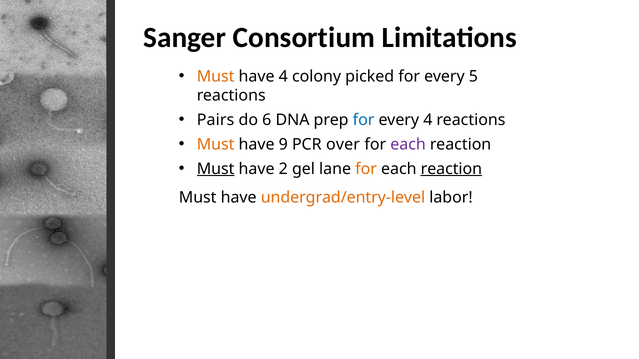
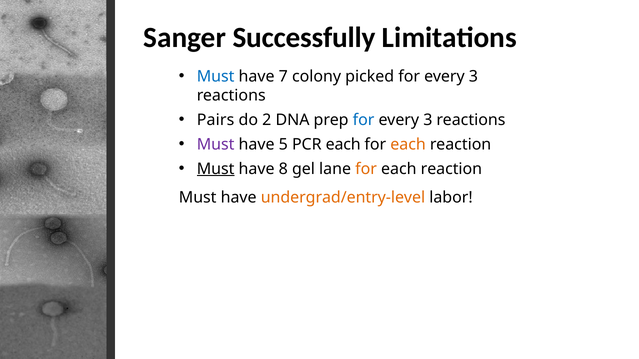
Consortium: Consortium -> Successfully
Must at (216, 76) colour: orange -> blue
have 4: 4 -> 7
picked for every 5: 5 -> 3
6: 6 -> 2
4 at (428, 120): 4 -> 3
Must at (216, 145) colour: orange -> purple
9: 9 -> 5
PCR over: over -> each
each at (408, 145) colour: purple -> orange
2: 2 -> 8
reaction at (451, 169) underline: present -> none
